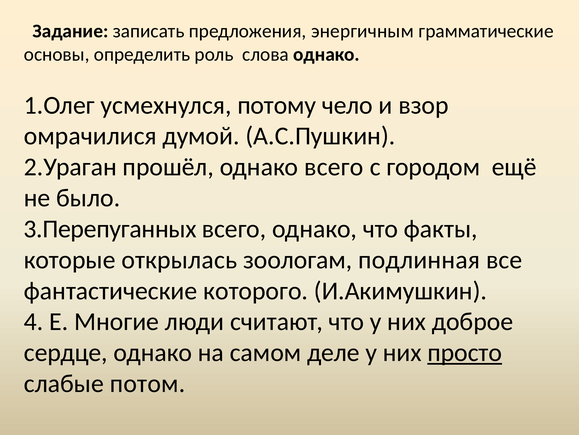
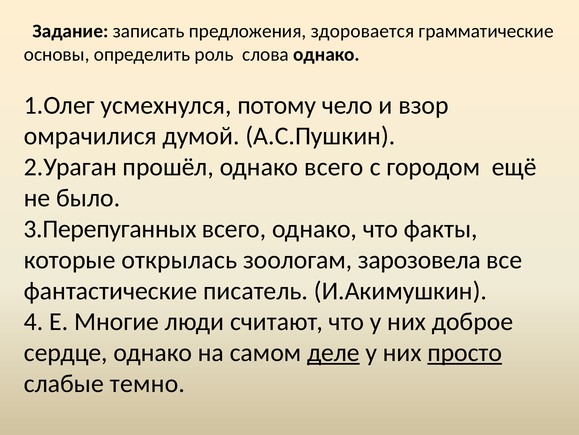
энергичным: энергичным -> здоровается
подлинная: подлинная -> зарозовела
которого: которого -> писатель
деле underline: none -> present
потом: потом -> темно
